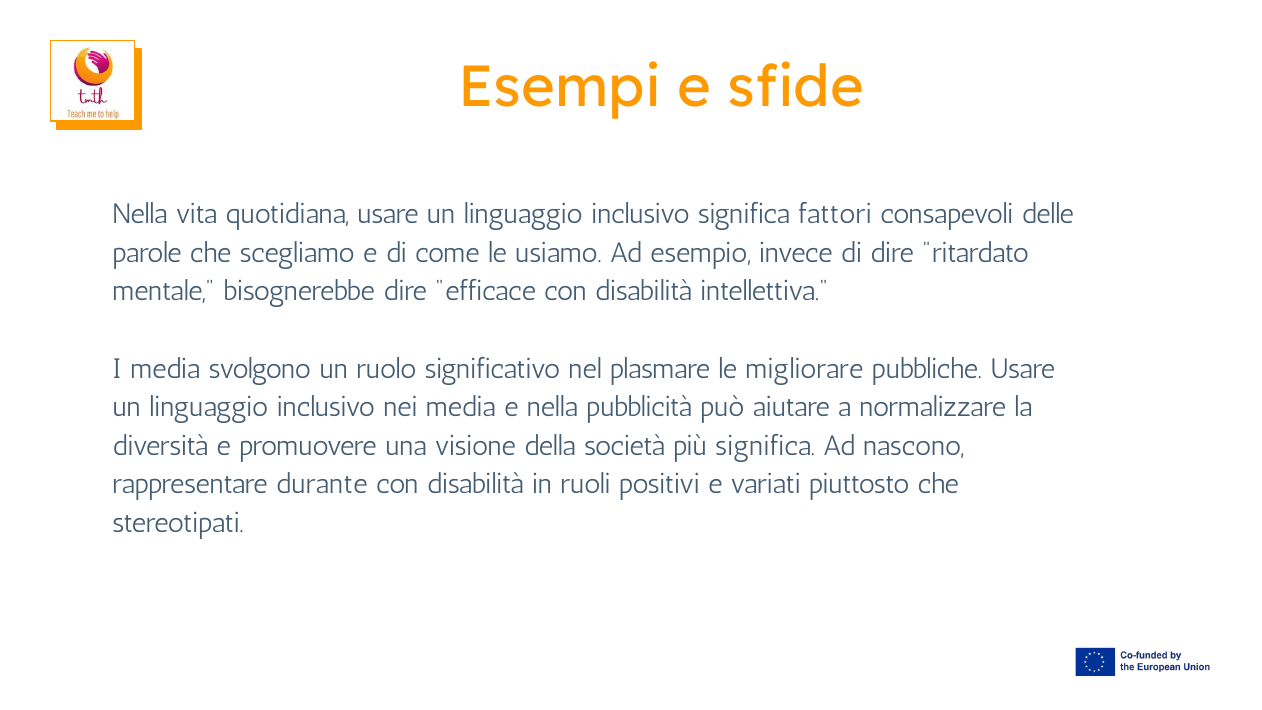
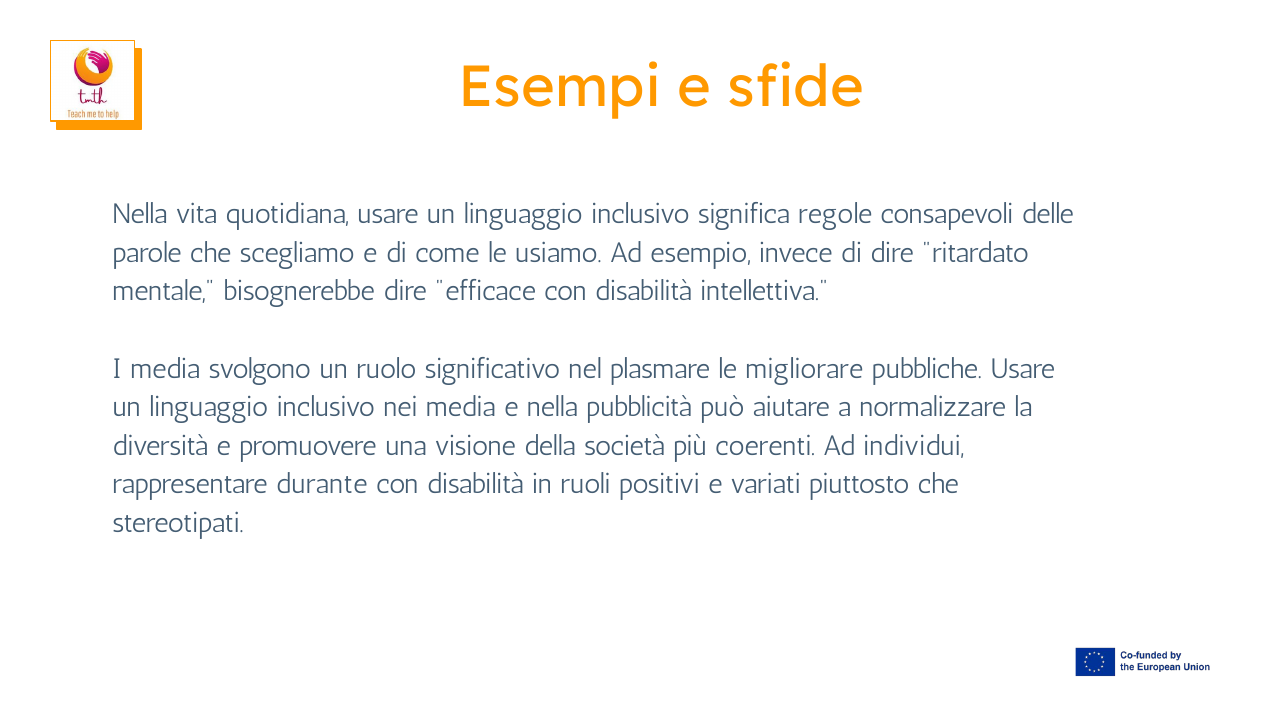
fattori: fattori -> regole
più significa: significa -> coerenti
nascono: nascono -> individui
